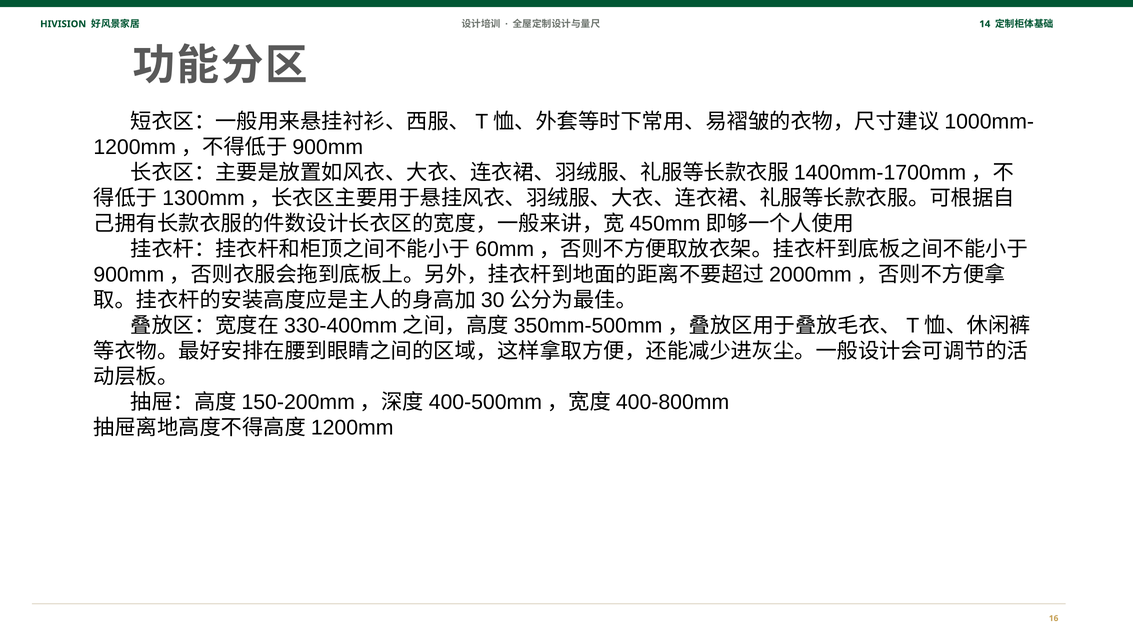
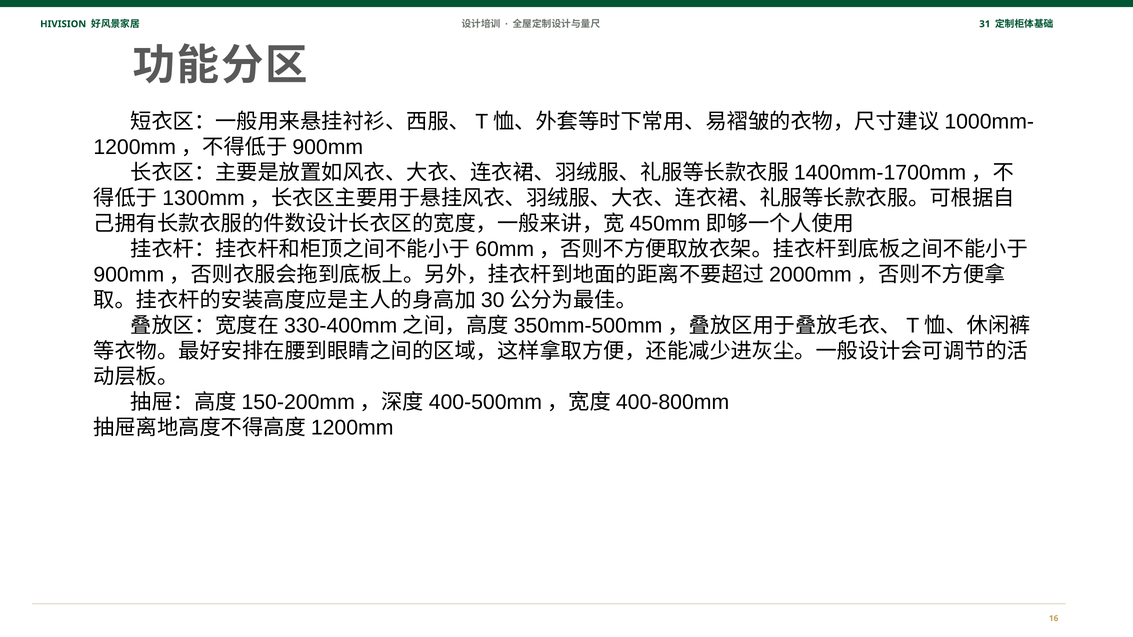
14: 14 -> 31
